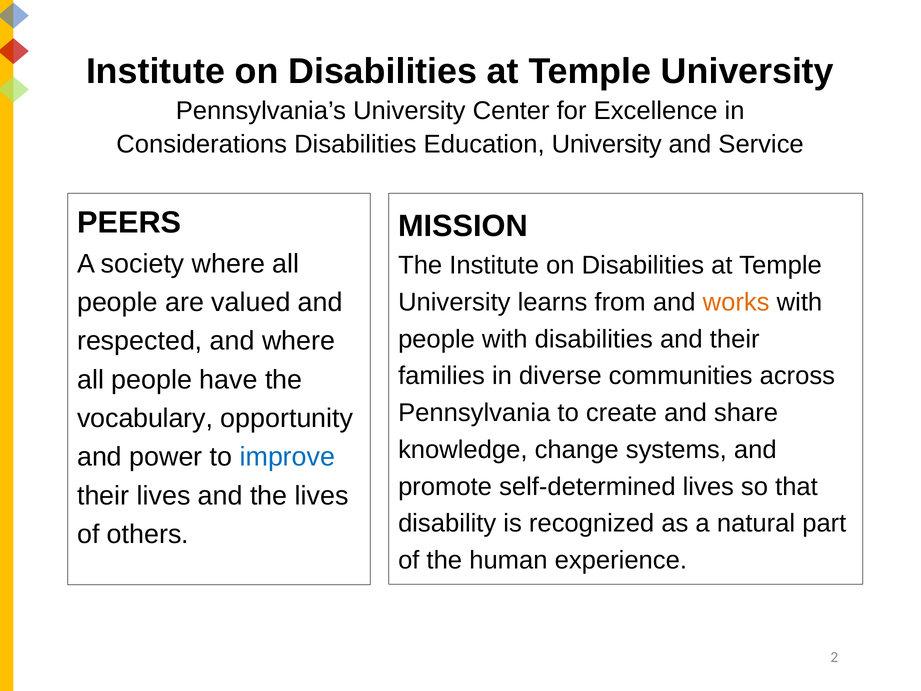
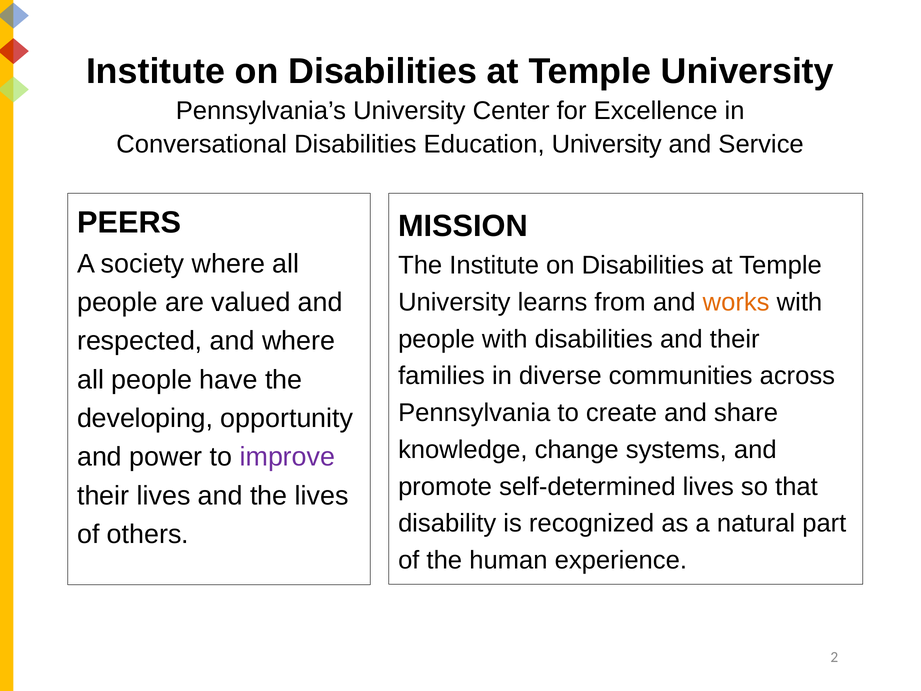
Considerations: Considerations -> Conversational
vocabulary: vocabulary -> developing
improve colour: blue -> purple
